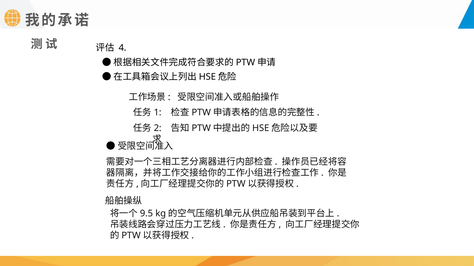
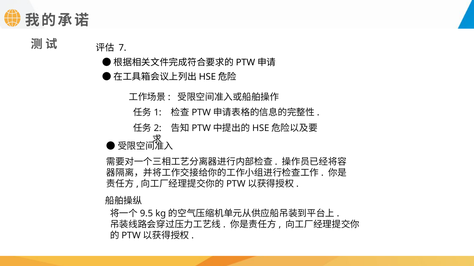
4: 4 -> 7
